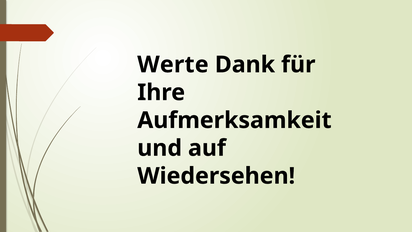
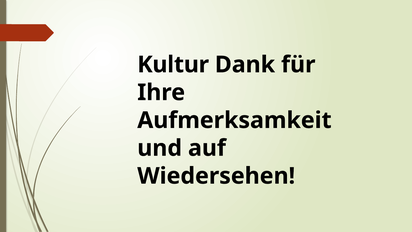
Werte: Werte -> Kultur
